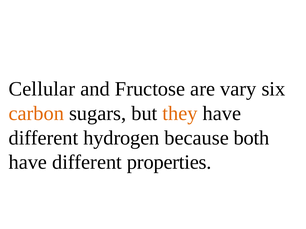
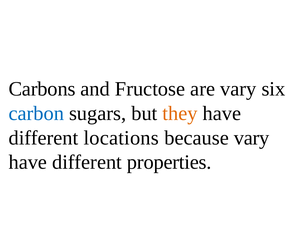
Cellular: Cellular -> Carbons
carbon colour: orange -> blue
hydrogen: hydrogen -> locations
because both: both -> vary
